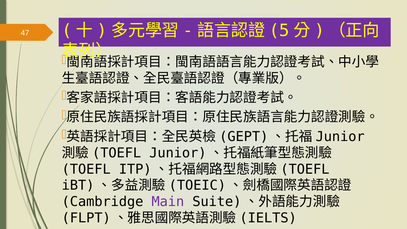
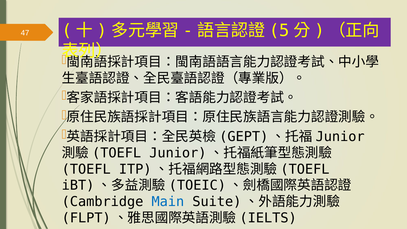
Main colour: purple -> blue
